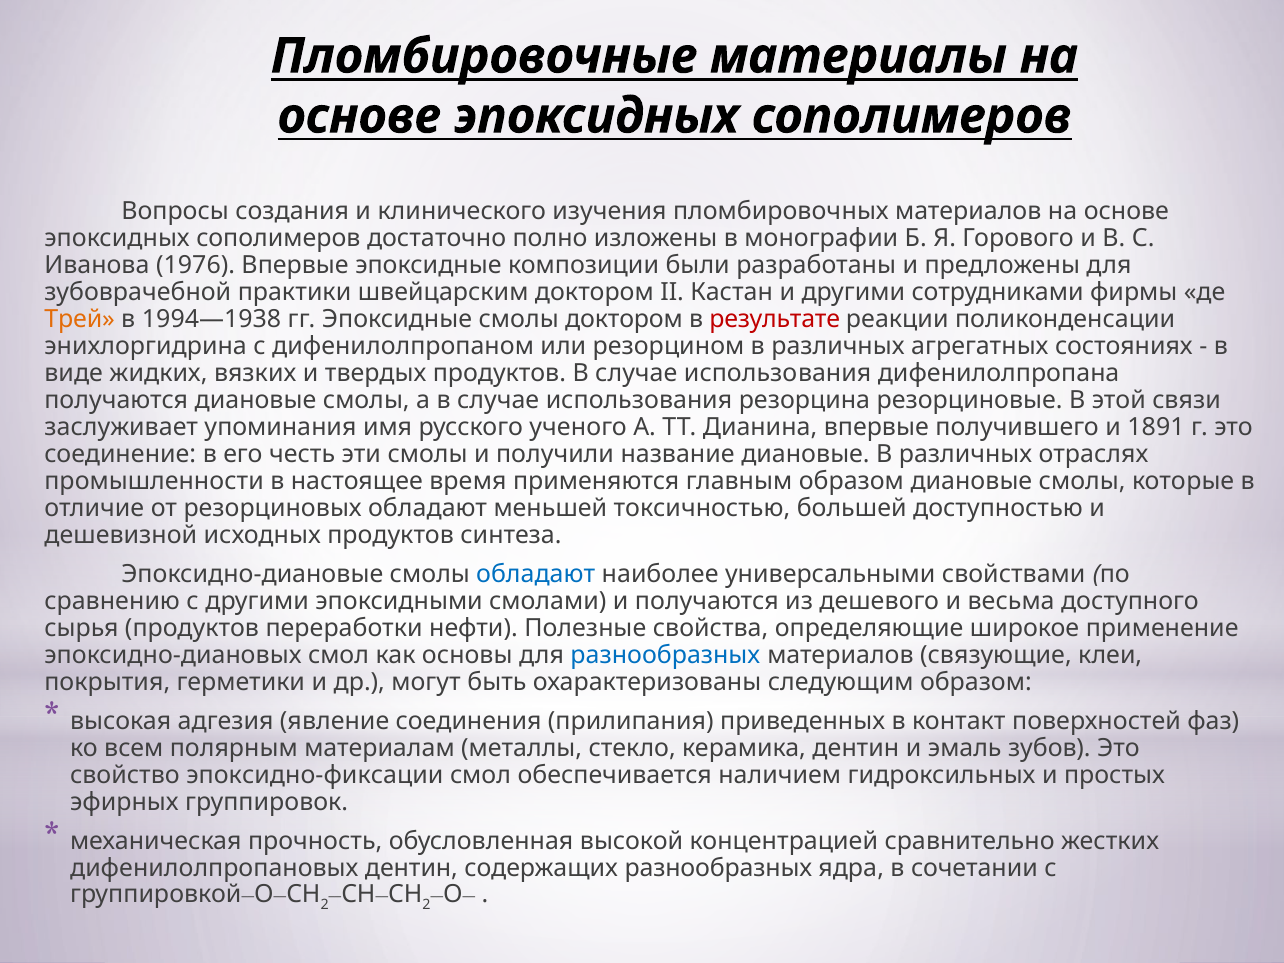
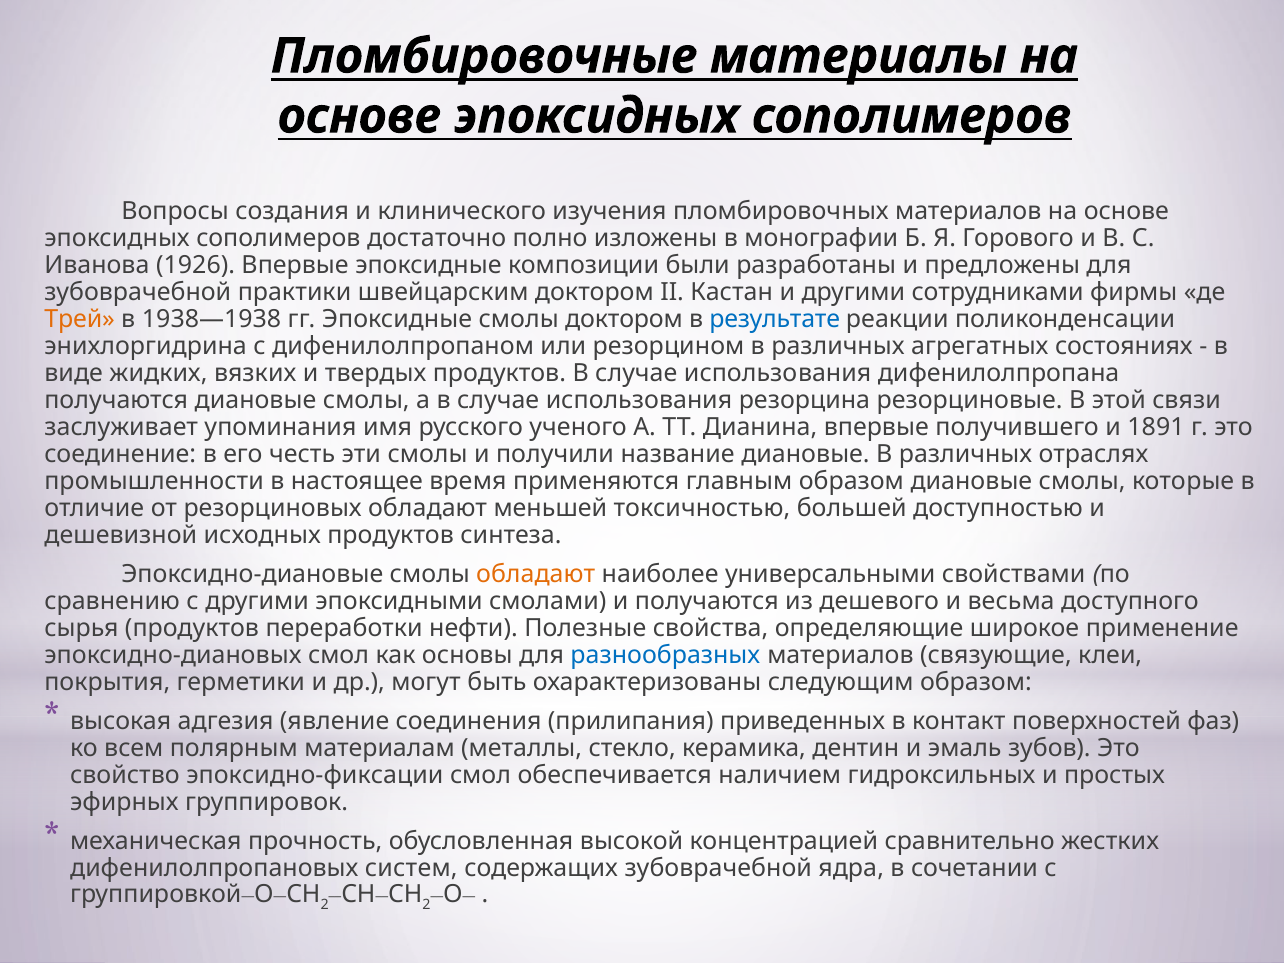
1976: 1976 -> 1926
1994—1938: 1994—1938 -> 1938—1938
результате colour: red -> blue
обладают at (536, 574) colour: blue -> orange
дифенилолпропановых дентин: дентин -> систем
содержащих разнообразных: разнообразных -> зубоврачебной
